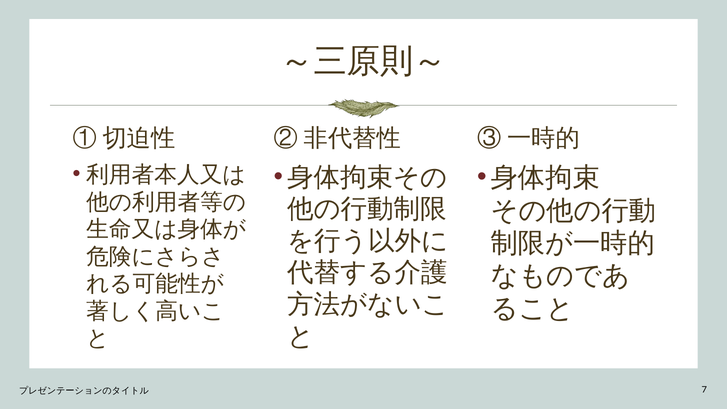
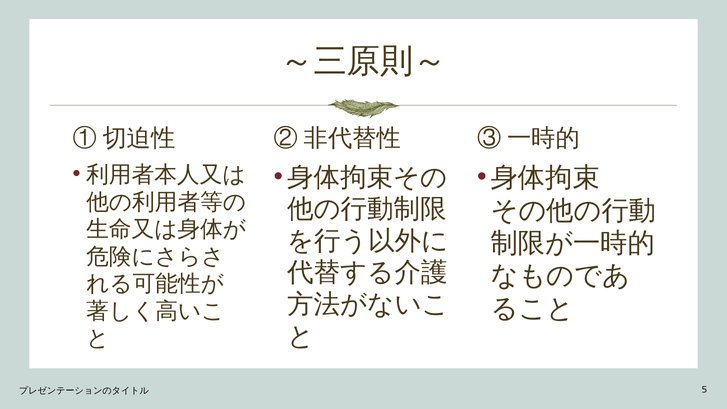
7: 7 -> 5
